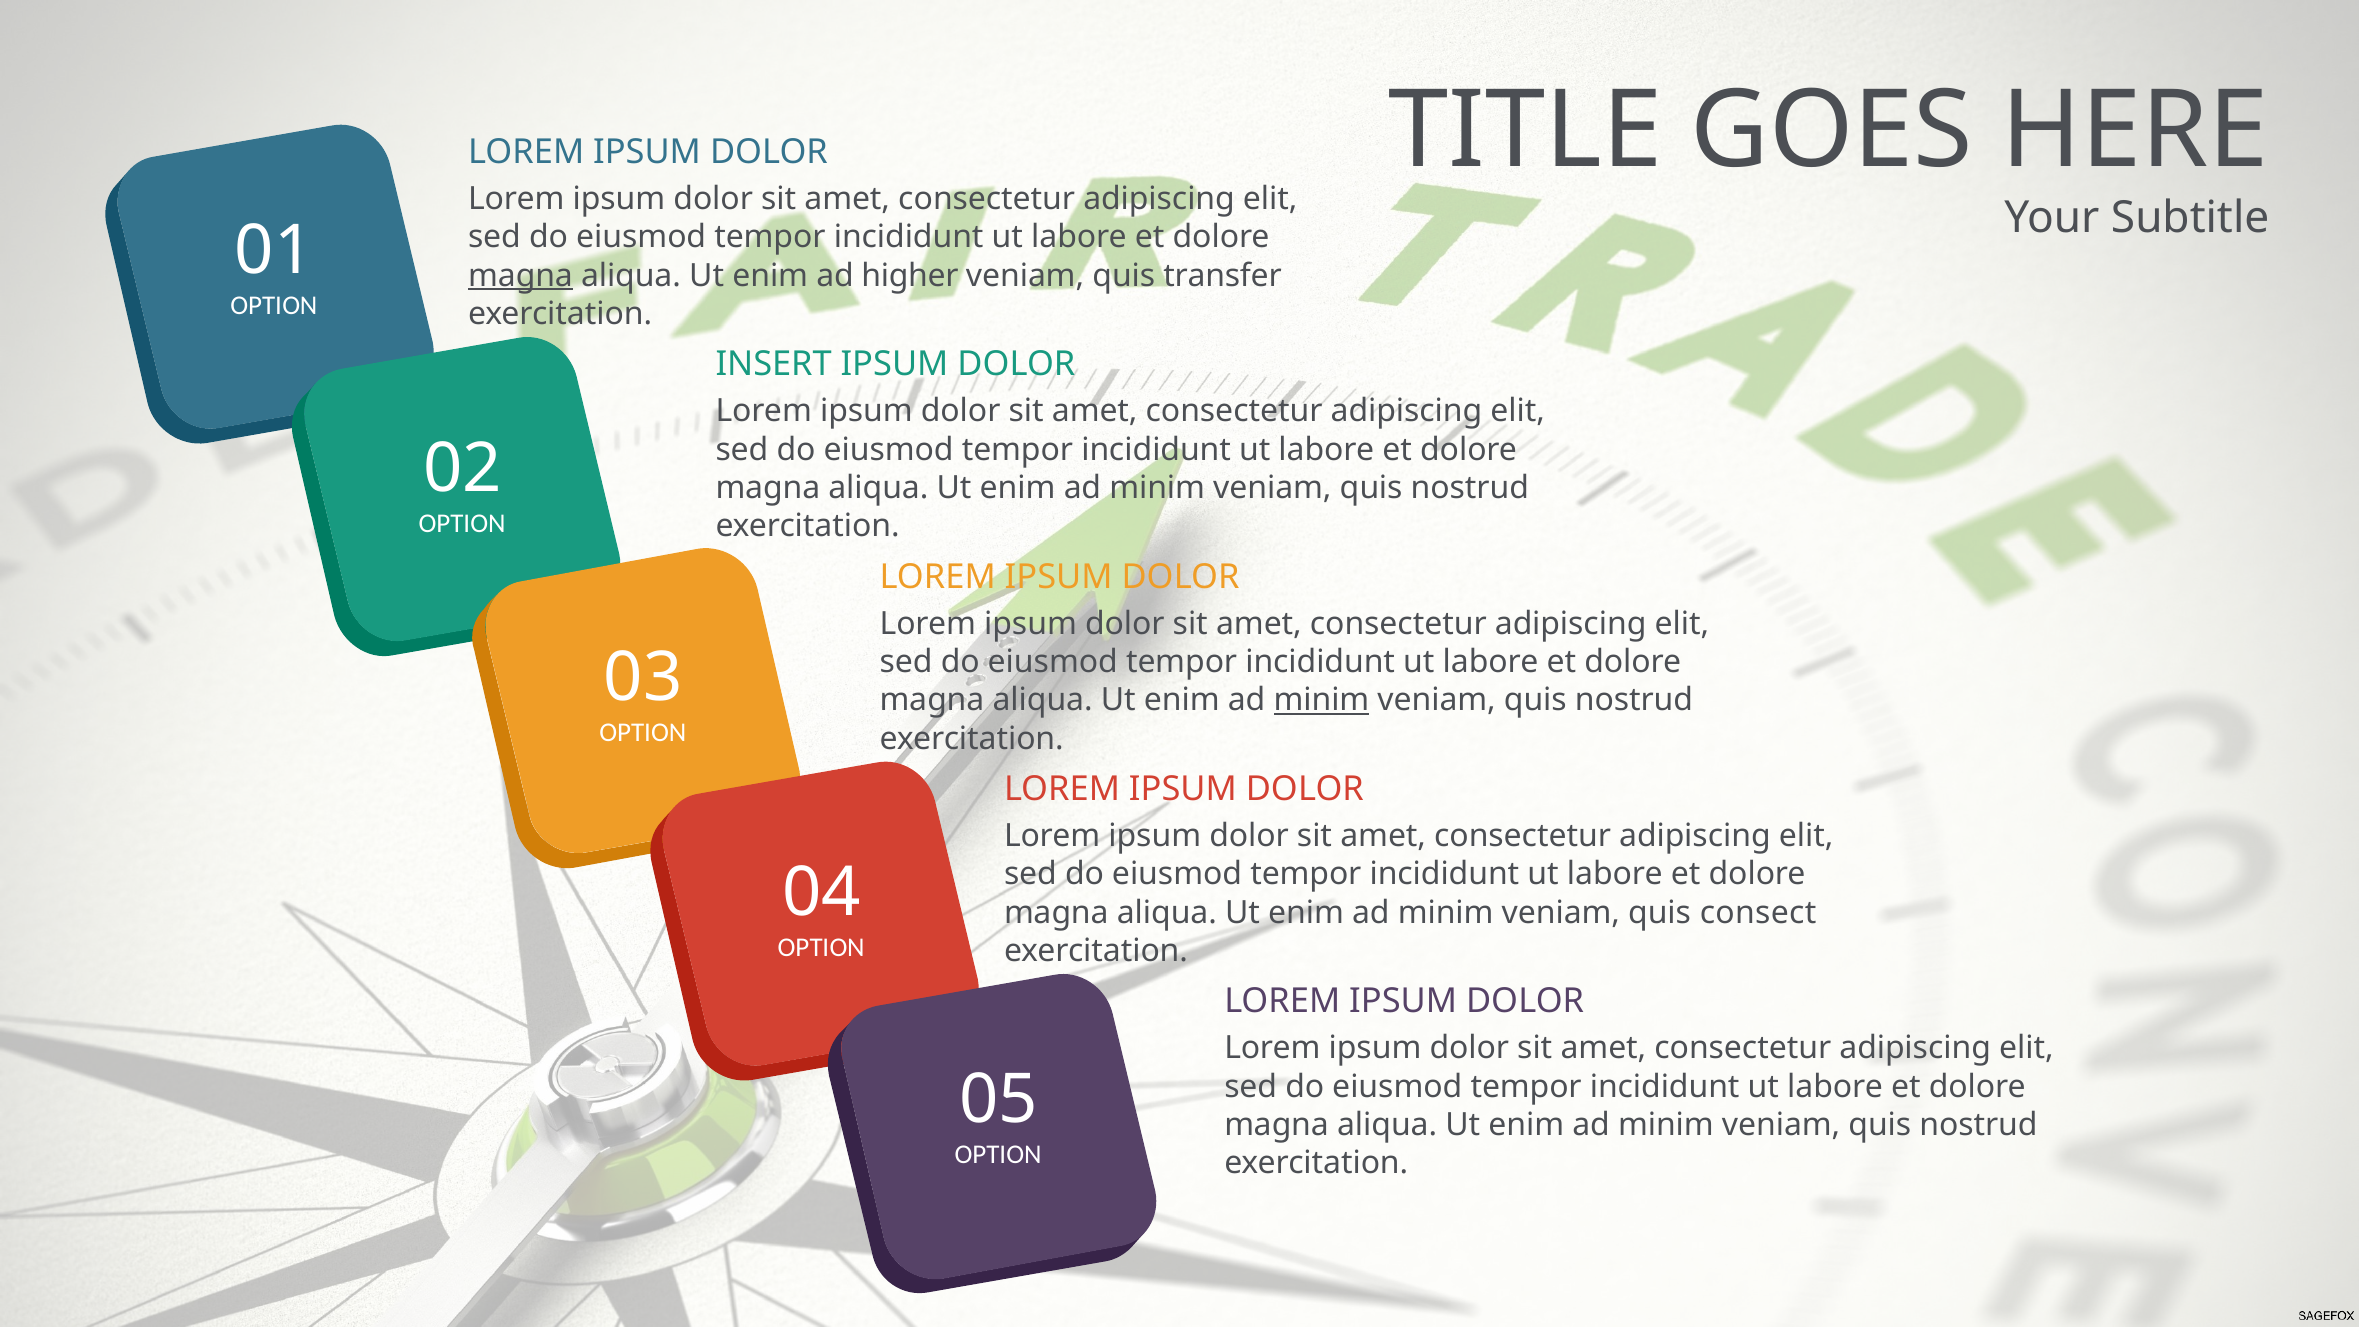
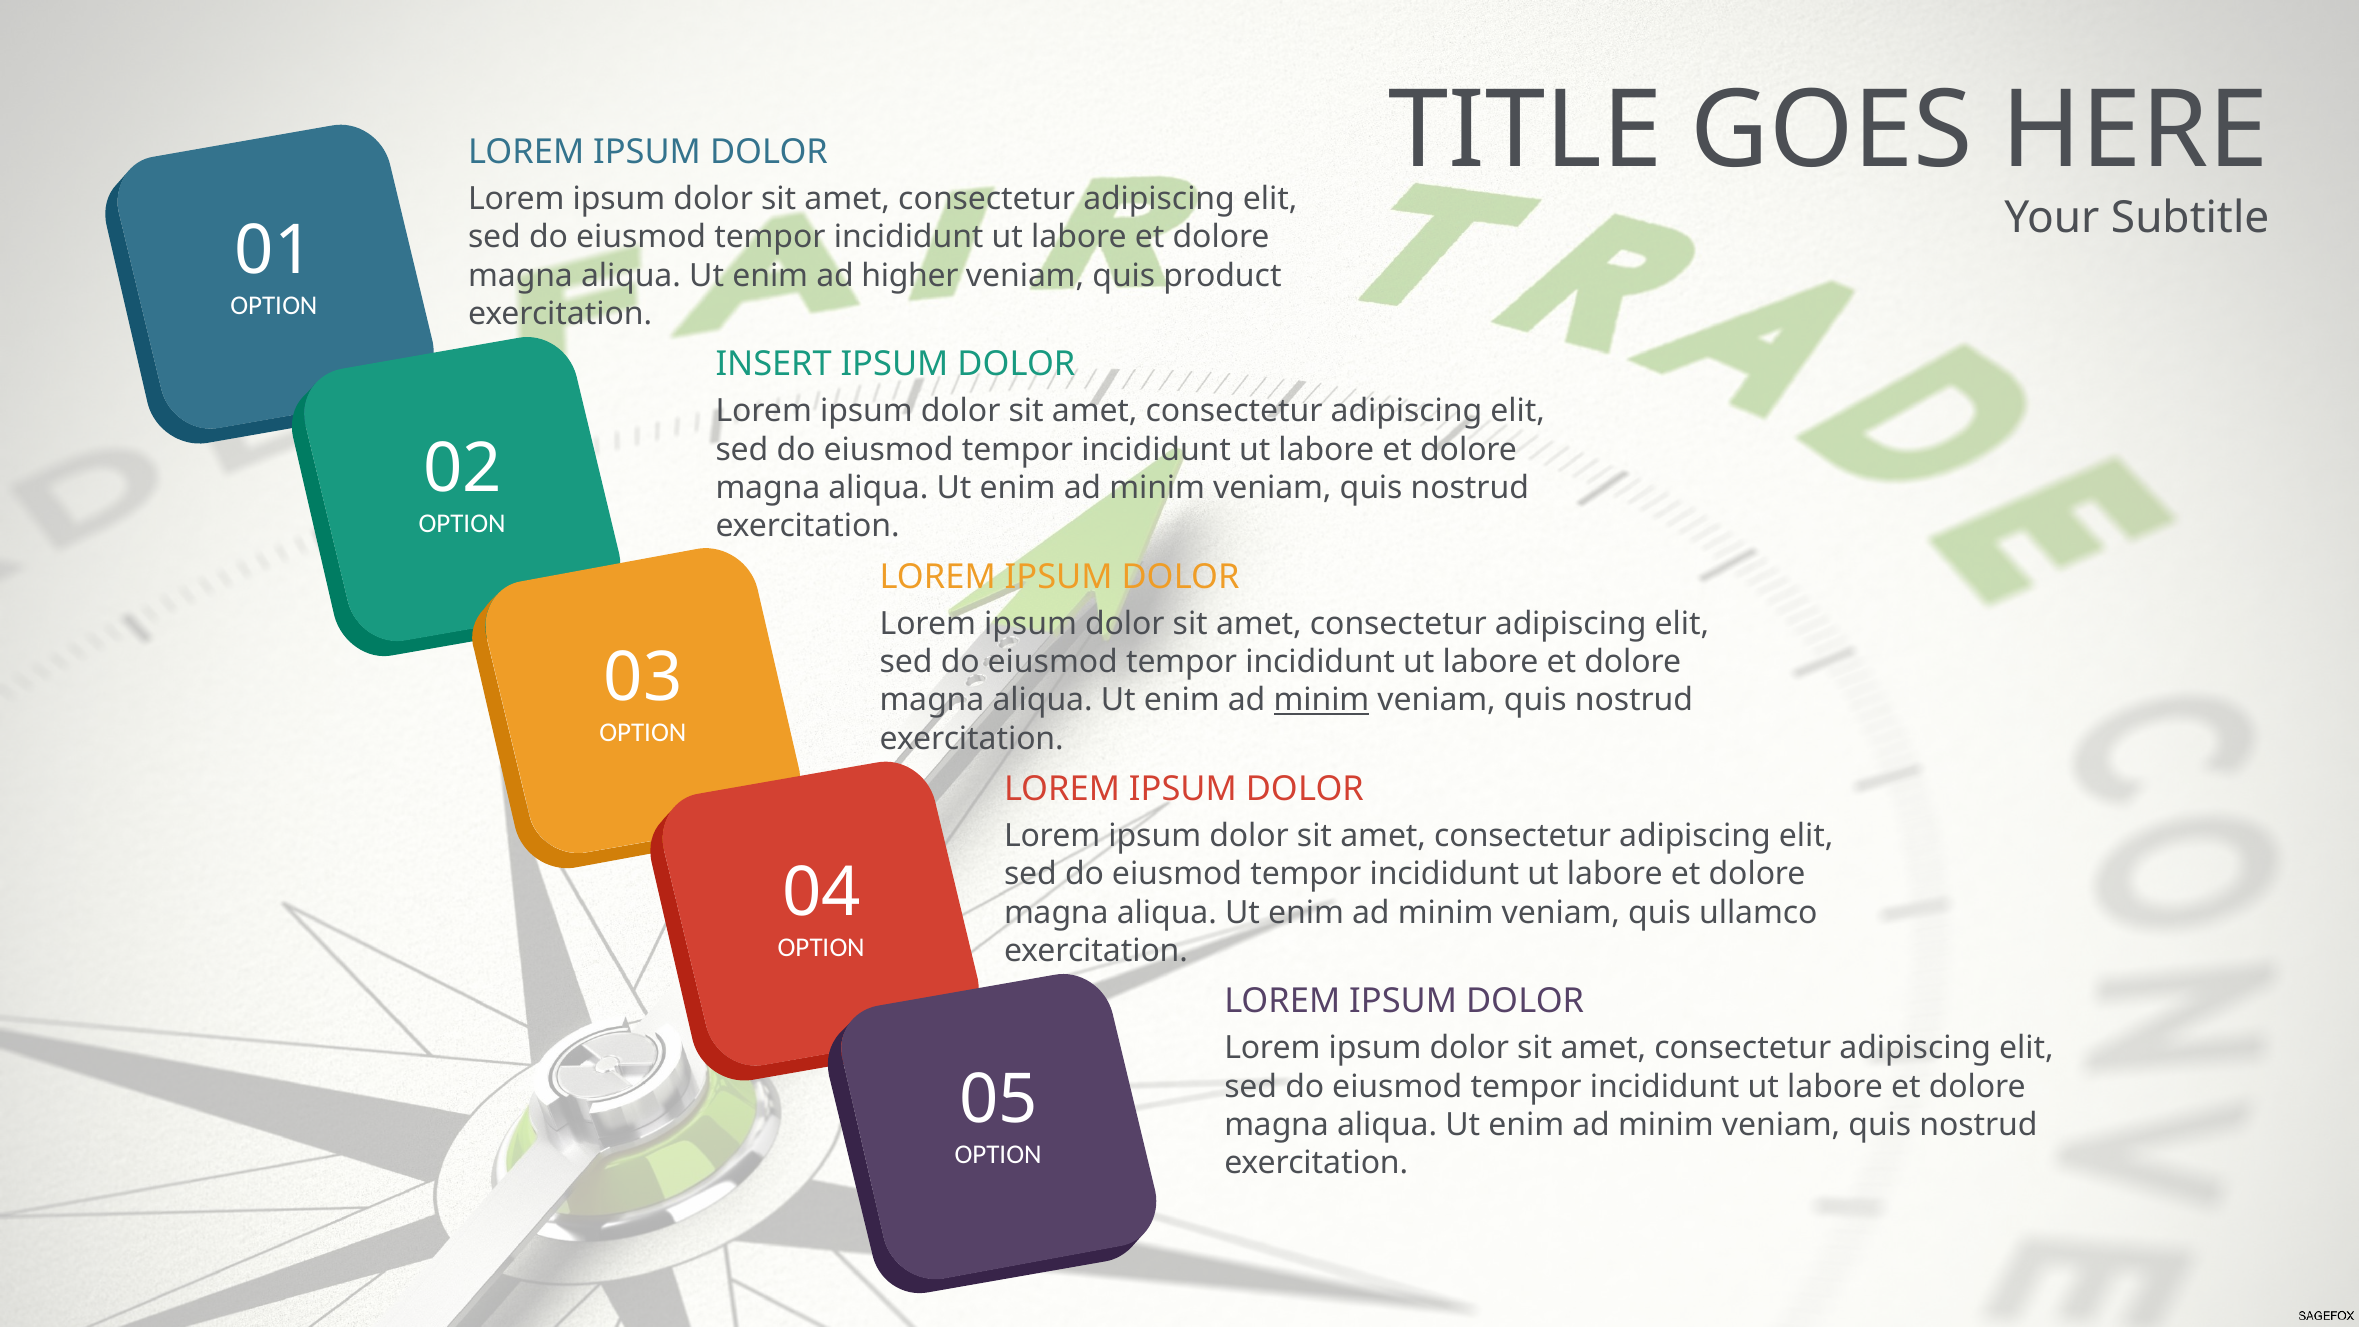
magna at (521, 276) underline: present -> none
transfer: transfer -> product
consect: consect -> ullamco
